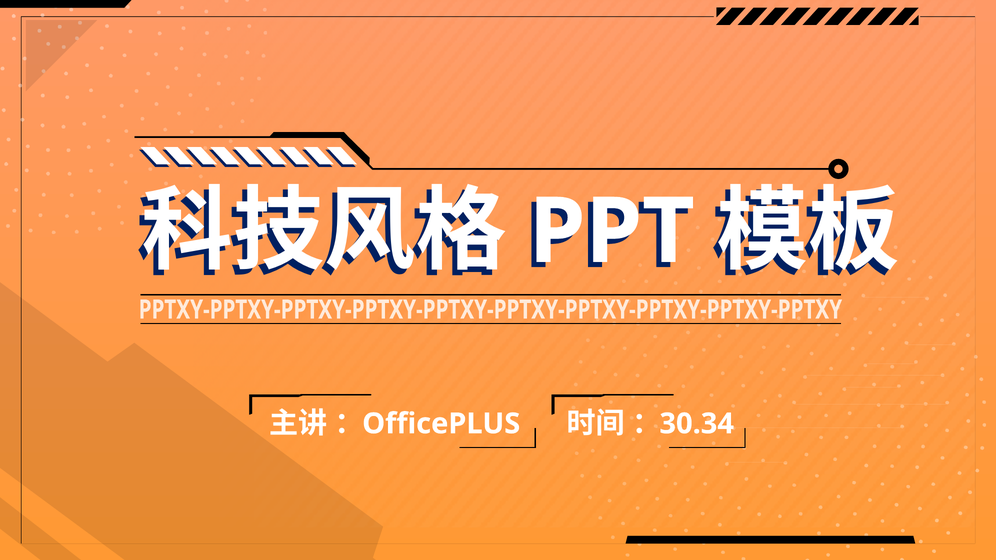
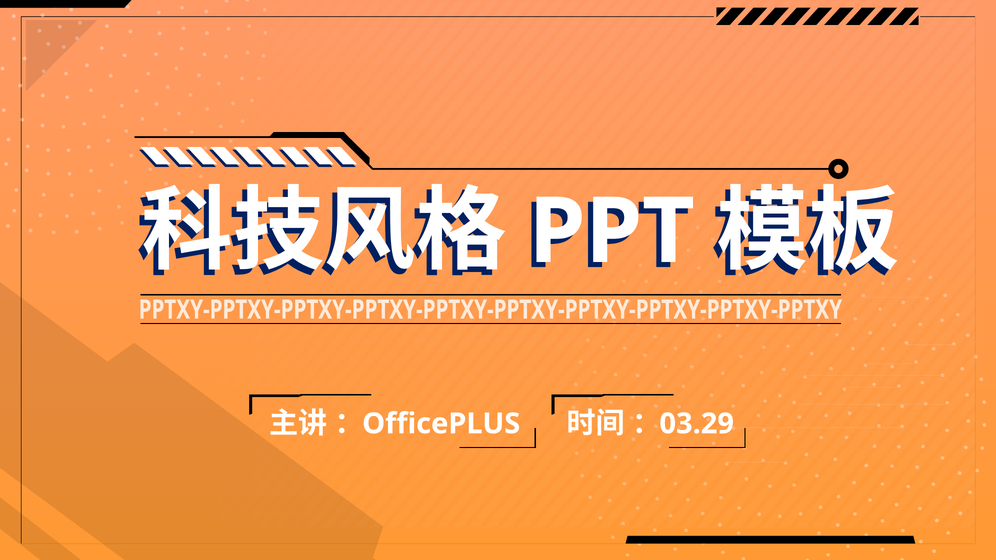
30.34: 30.34 -> 03.29
